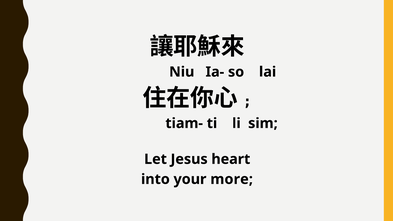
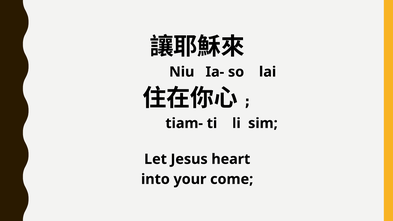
more: more -> come
